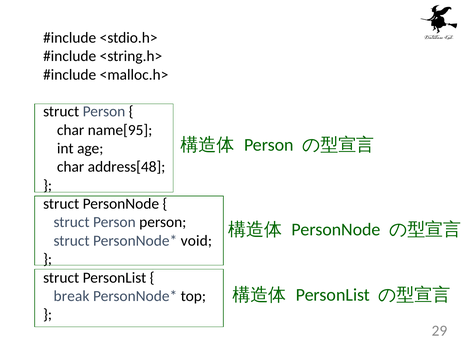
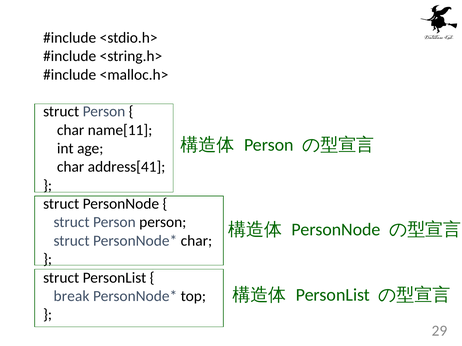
name[95: name[95 -> name[11
address[48: address[48 -> address[41
void at (196, 241): void -> char
